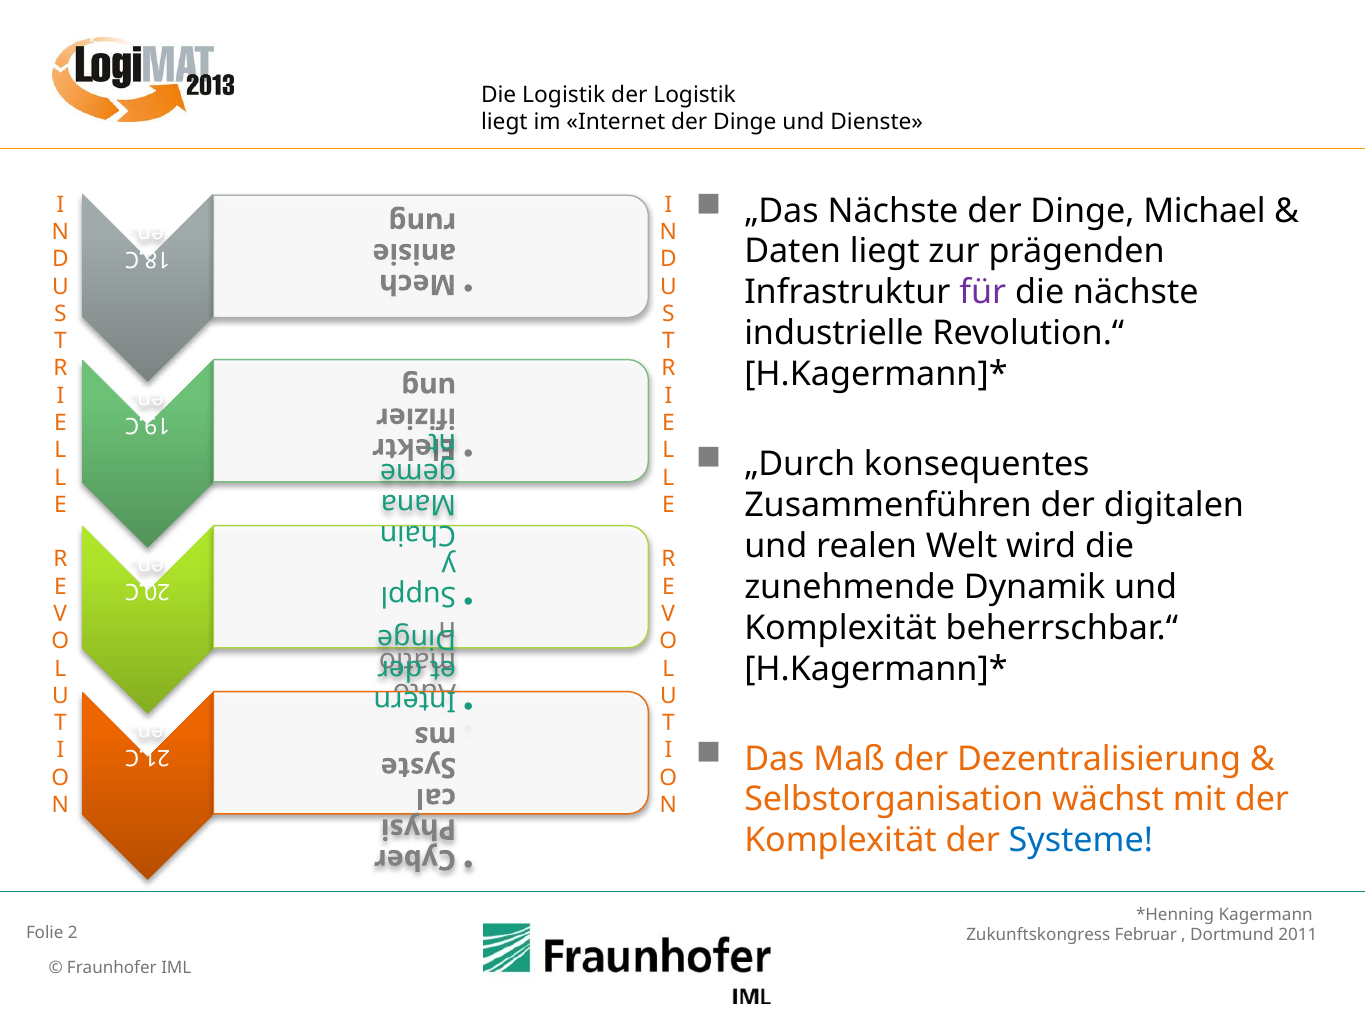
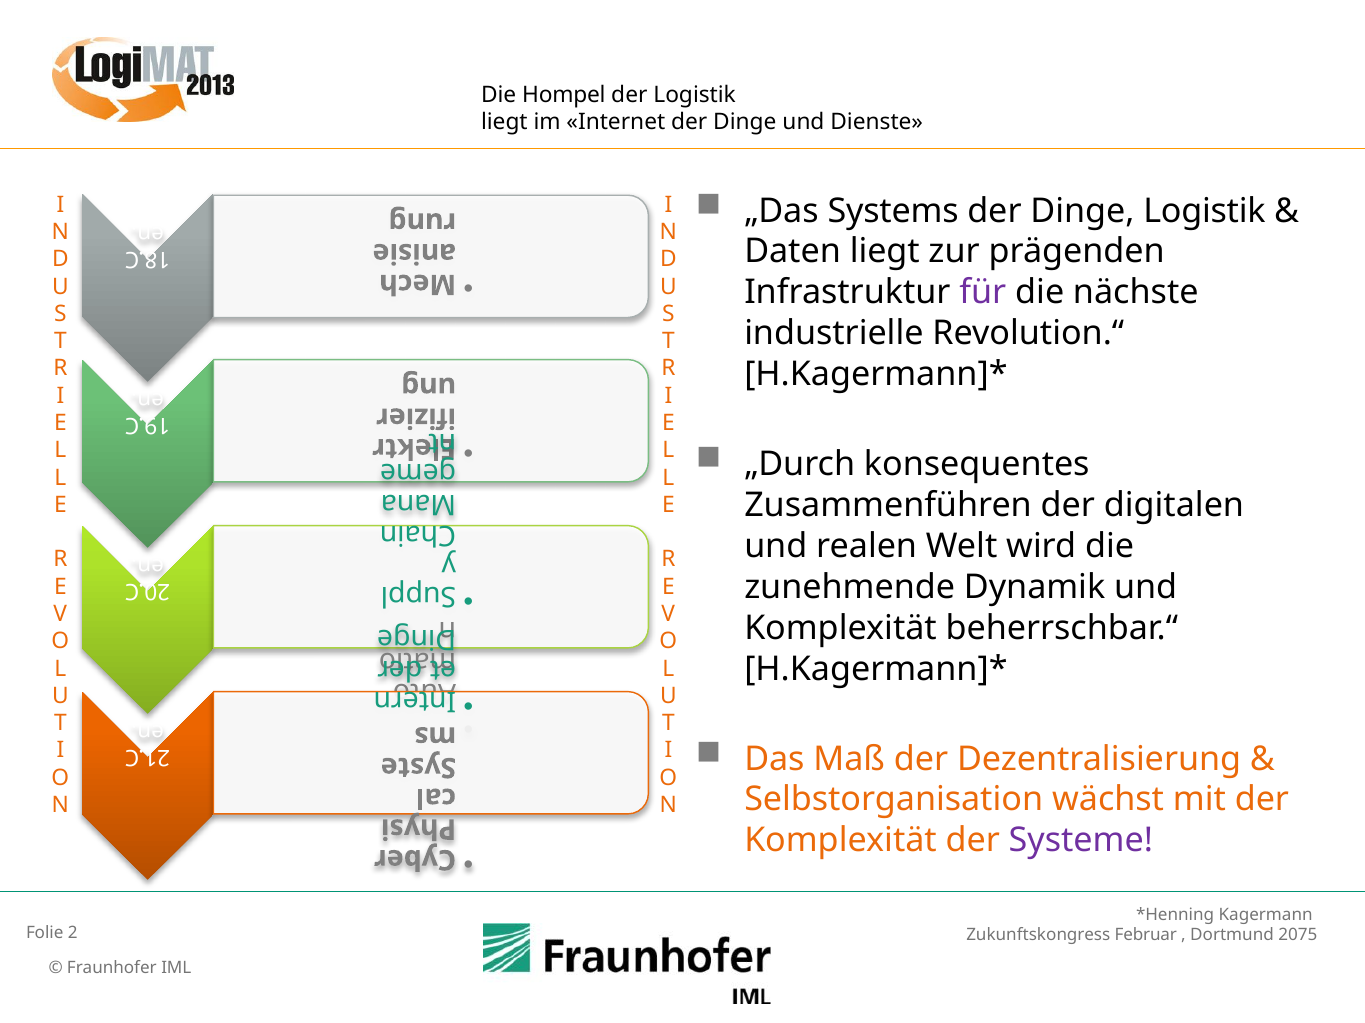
Die Logistik: Logistik -> Hompel
„Das Nächste: Nächste -> Systems
Dinge Michael: Michael -> Logistik
Systeme colour: blue -> purple
2011: 2011 -> 2075
